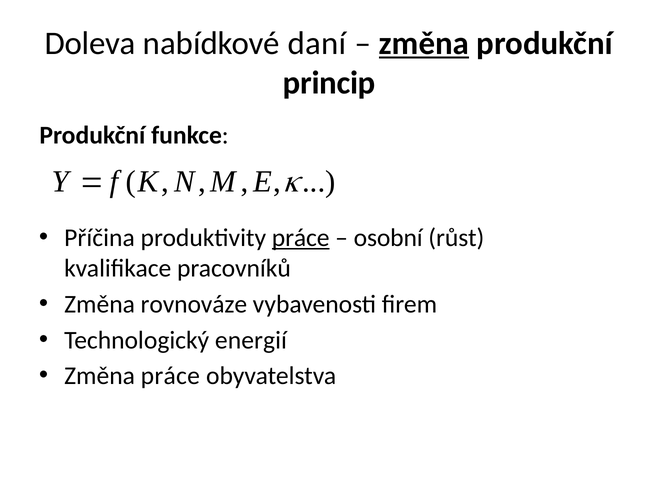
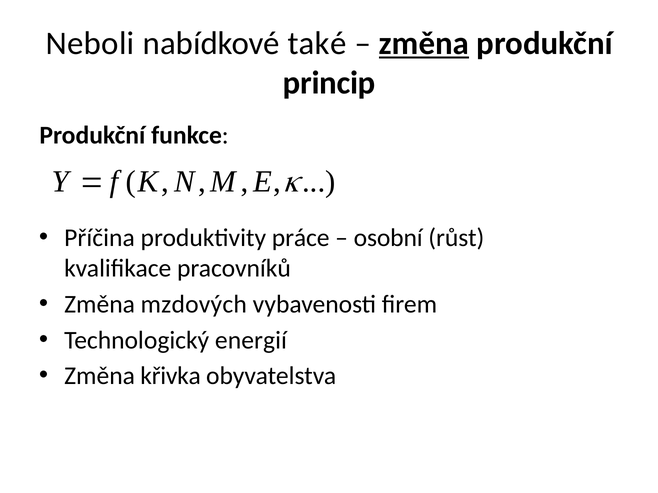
Doleva: Doleva -> Neboli
daní: daní -> také
práce at (301, 238) underline: present -> none
rovnováze: rovnováze -> mzdových
Změna práce: práce -> křivka
